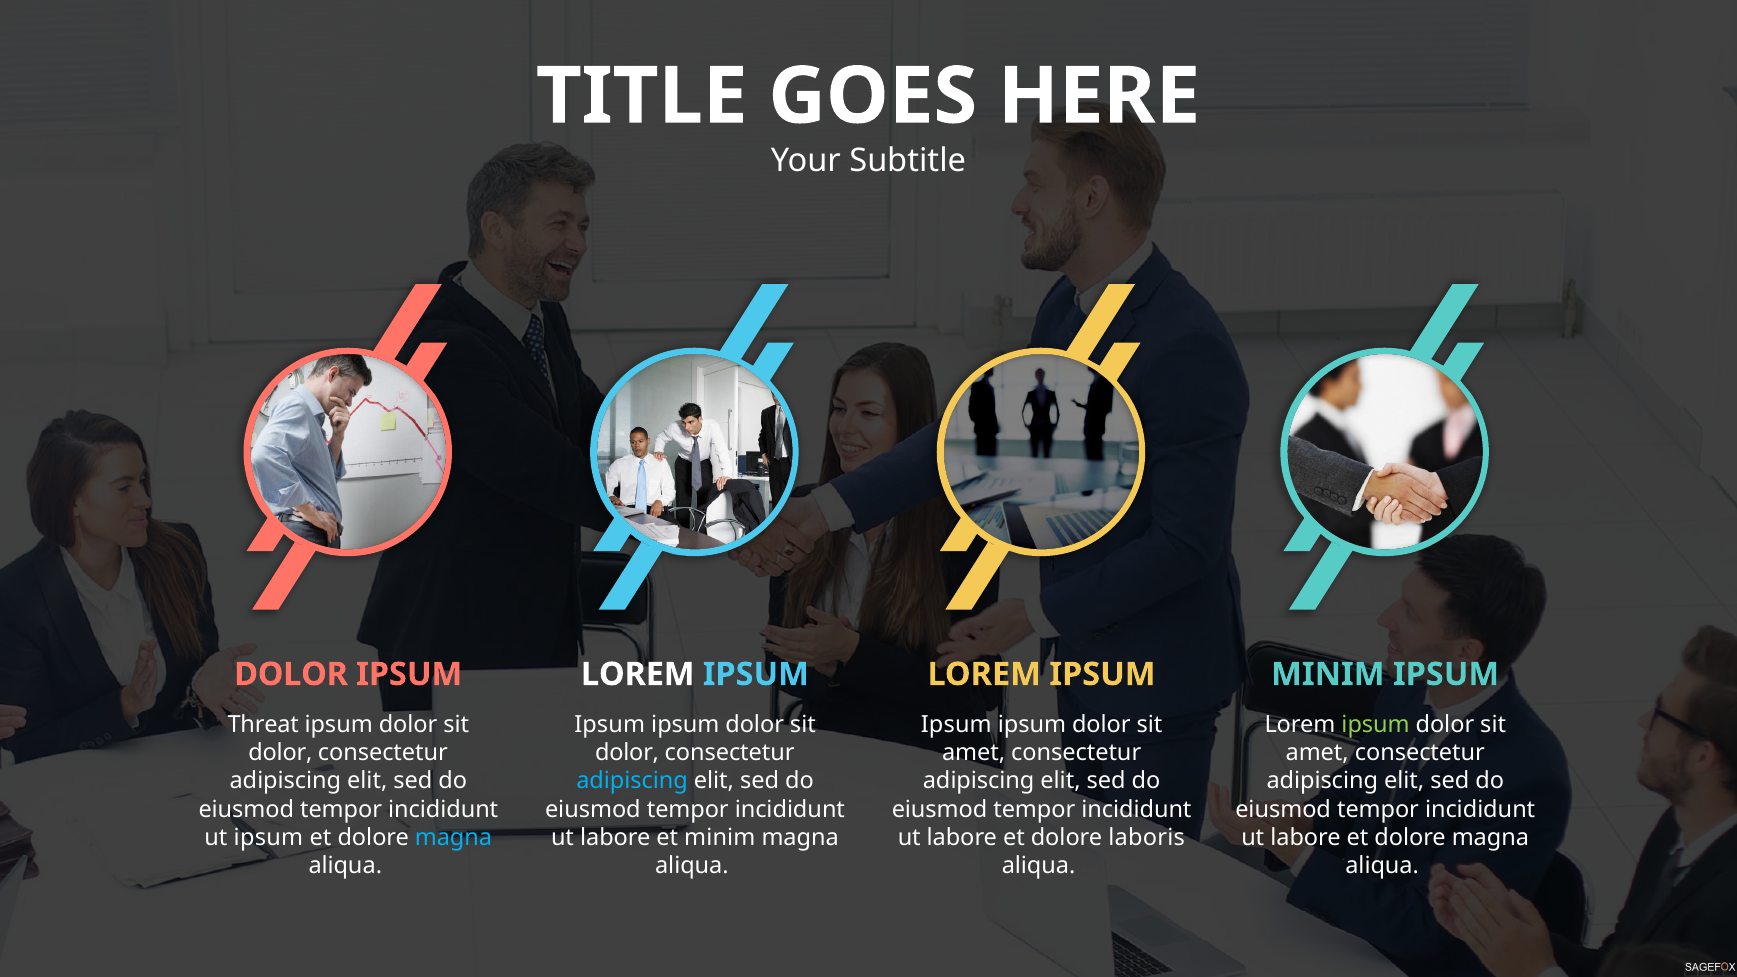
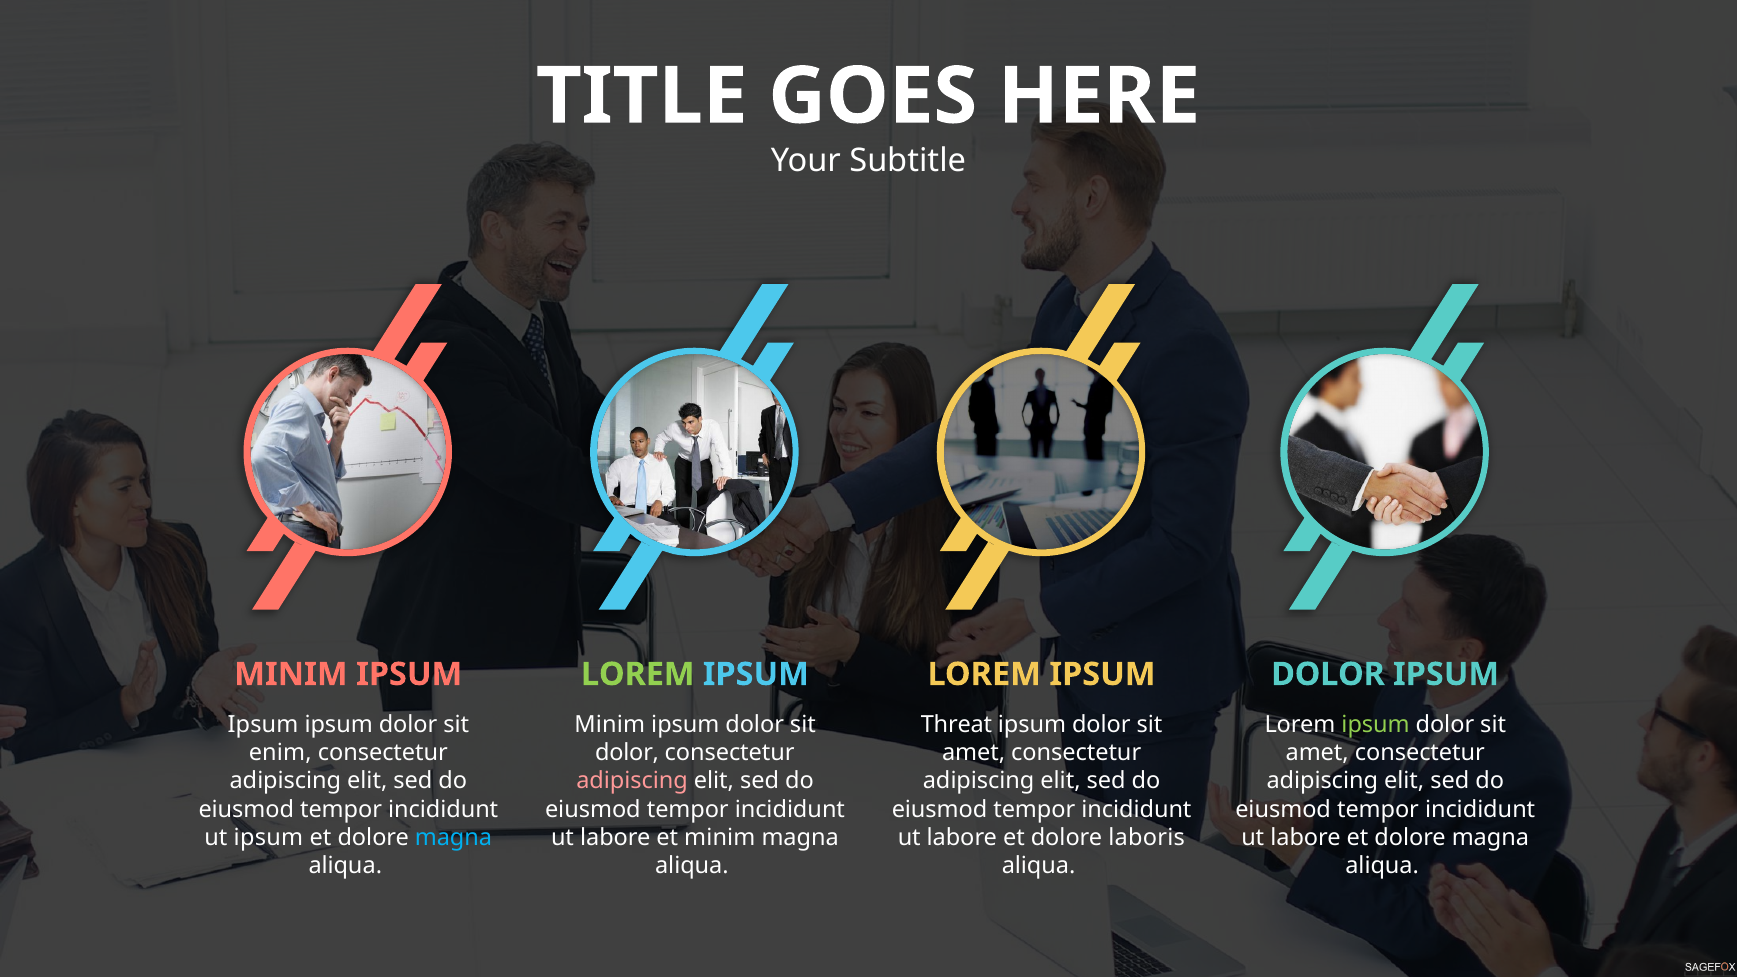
DOLOR at (291, 674): DOLOR -> MINIM
LOREM at (638, 674) colour: white -> light green
MINIM at (1328, 674): MINIM -> DOLOR
Threat at (263, 725): Threat -> Ipsum
Ipsum at (610, 725): Ipsum -> Minim
Ipsum at (956, 725): Ipsum -> Threat
dolor at (280, 753): dolor -> enim
adipiscing at (632, 781) colour: light blue -> pink
